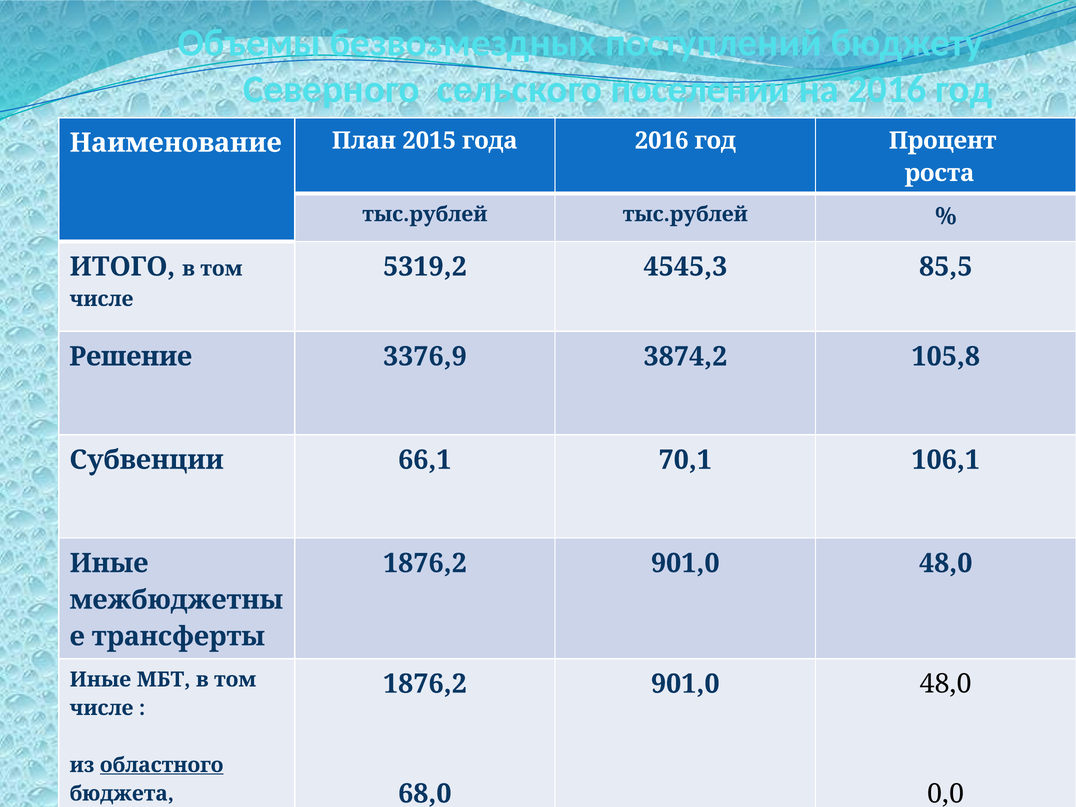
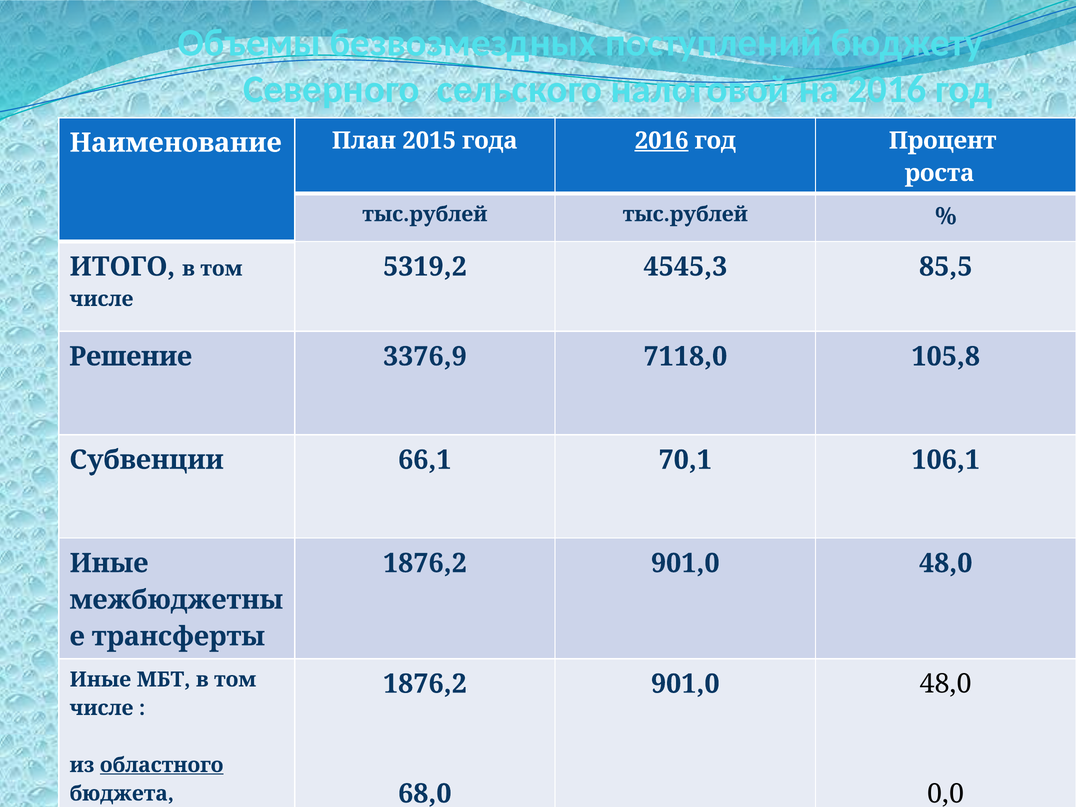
поселении: поселении -> налоговой
2016 at (662, 141) underline: none -> present
3874,2: 3874,2 -> 7118,0
